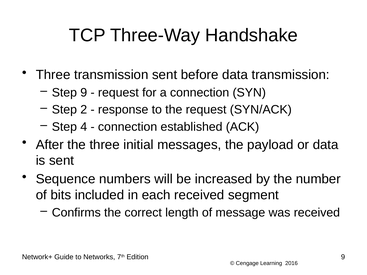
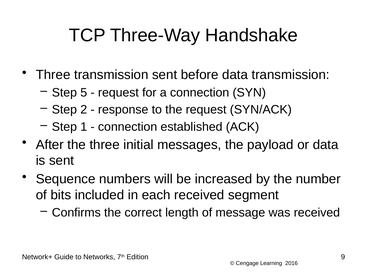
Step 9: 9 -> 5
4: 4 -> 1
